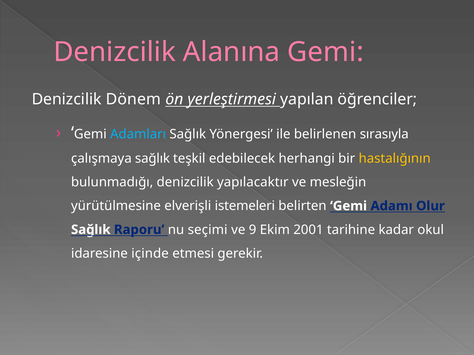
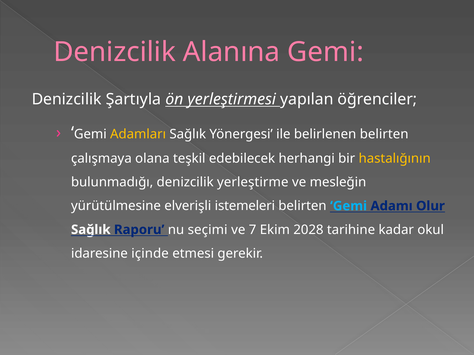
Dönem: Dönem -> Şartıyla
Adamları colour: light blue -> yellow
belirlenen sırasıyla: sırasıyla -> belirten
çalışmaya sağlık: sağlık -> olana
yapılacaktır: yapılacaktır -> yerleştirme
Gemi at (349, 206) colour: white -> light blue
9: 9 -> 7
2001: 2001 -> 2028
